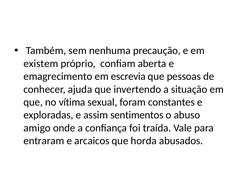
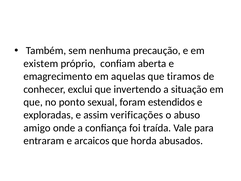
escrevia: escrevia -> aquelas
pessoas: pessoas -> tiramos
ajuda: ajuda -> exclui
vítima: vítima -> ponto
constantes: constantes -> estendidos
sentimentos: sentimentos -> verificações
